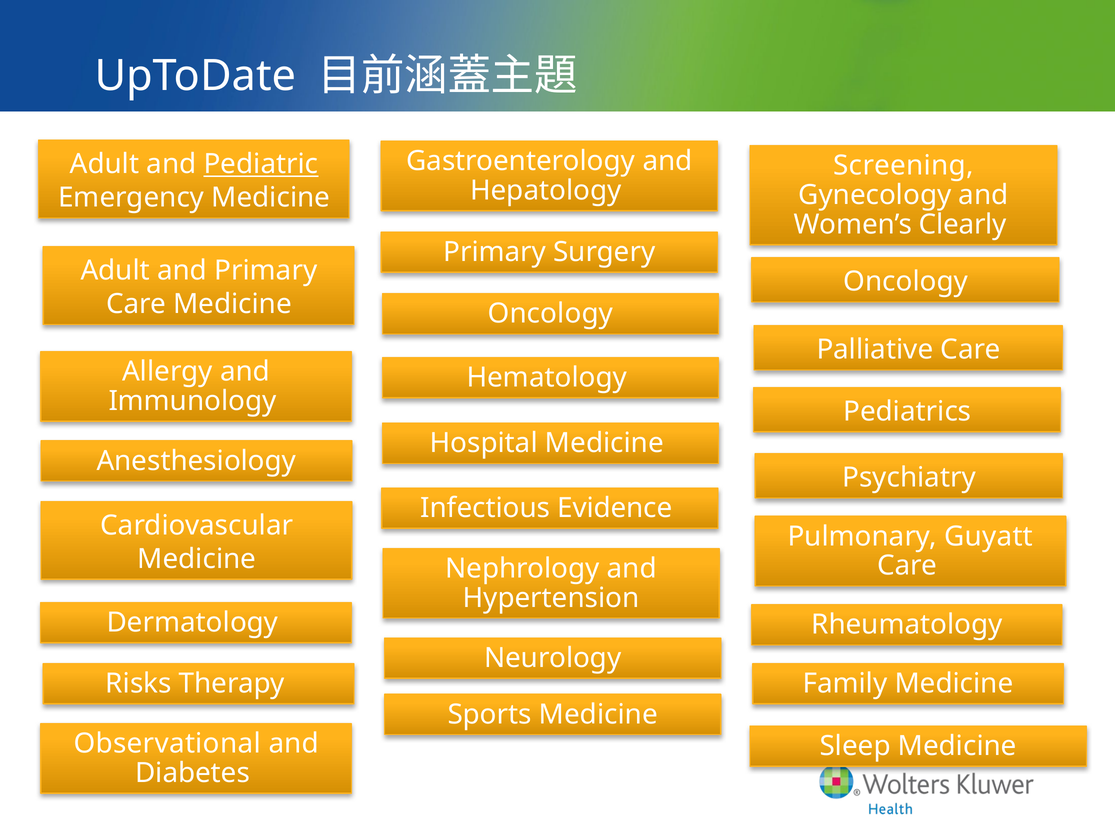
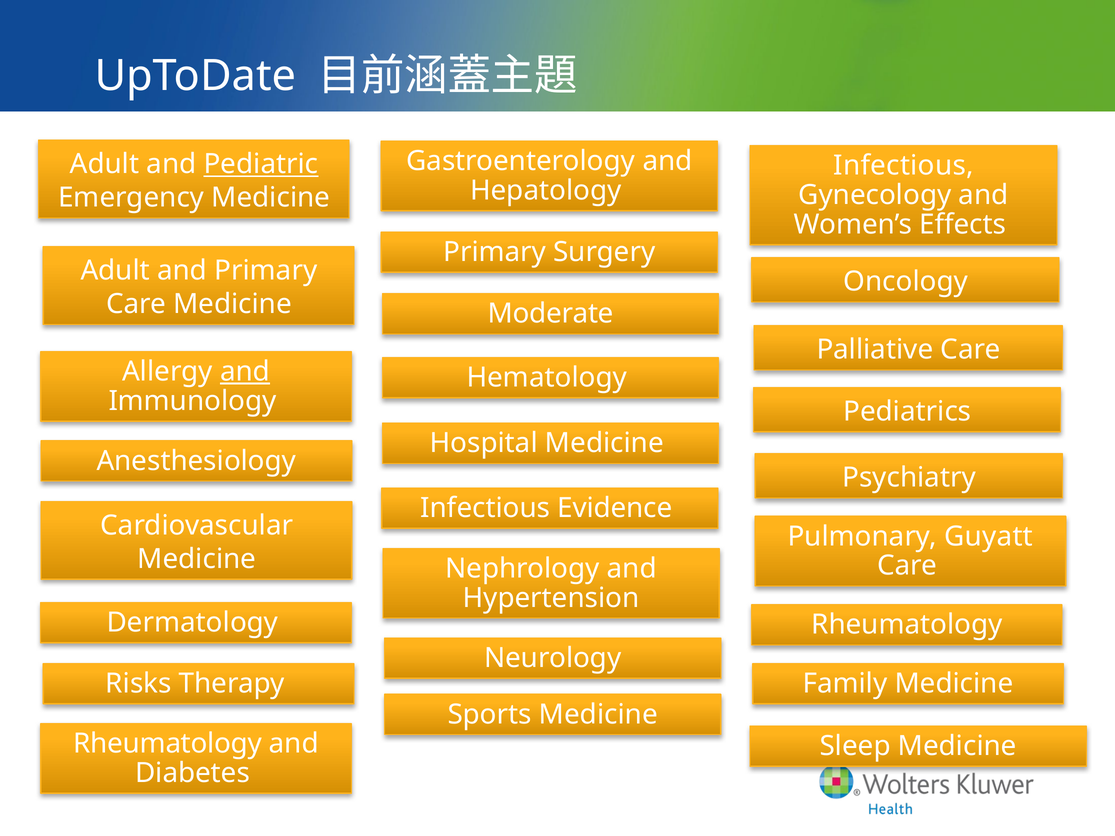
Screening at (903, 166): Screening -> Infectious
Clearly: Clearly -> Effects
Oncology at (550, 314): Oncology -> Moderate
and at (245, 372) underline: none -> present
Observational at (167, 744): Observational -> Rheumatology
